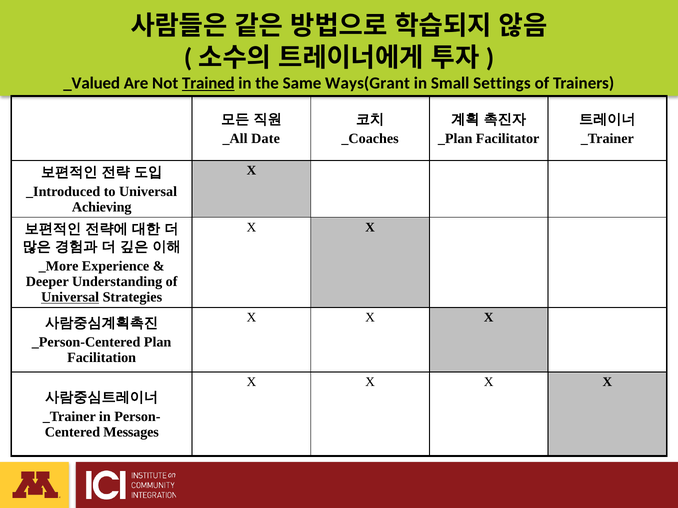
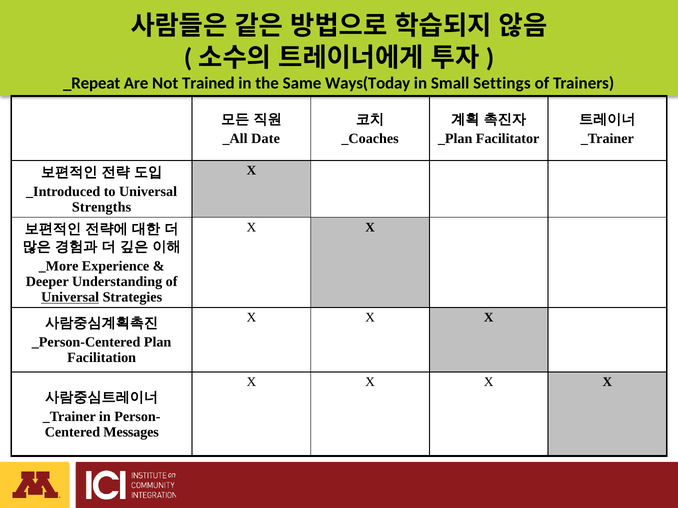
_Valued: _Valued -> _Repeat
Trained underline: present -> none
Ways(Grant: Ways(Grant -> Ways(Today
Achieving: Achieving -> Strengths
